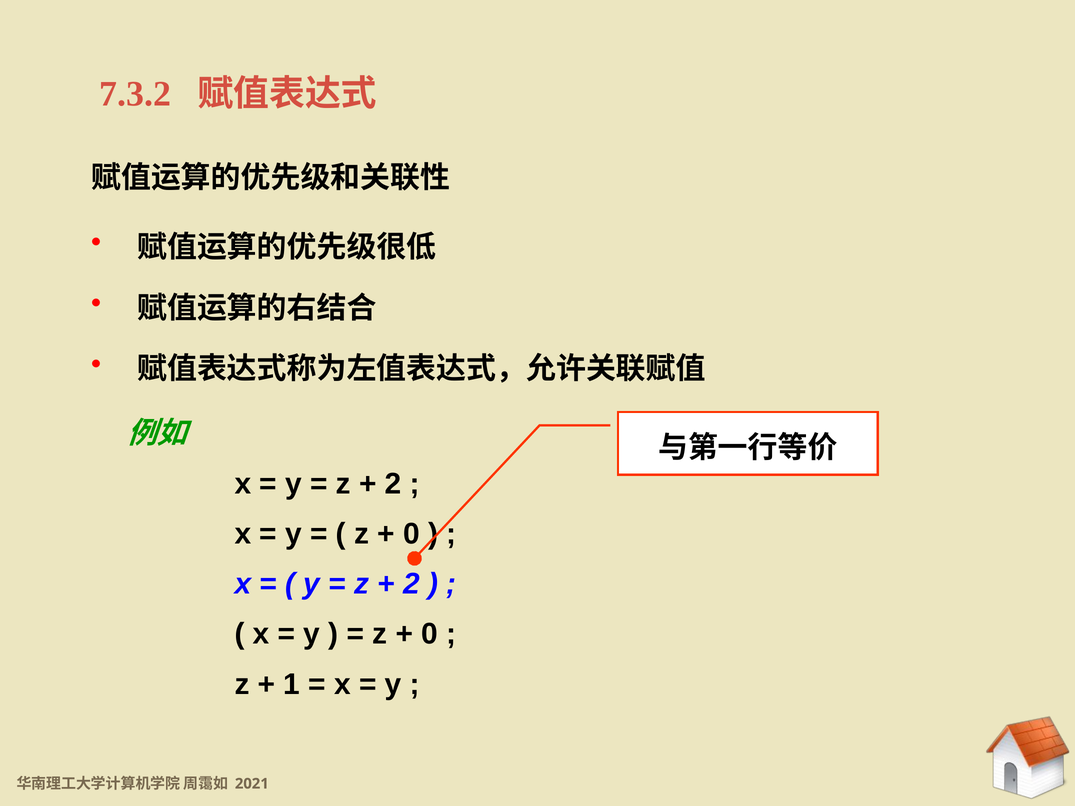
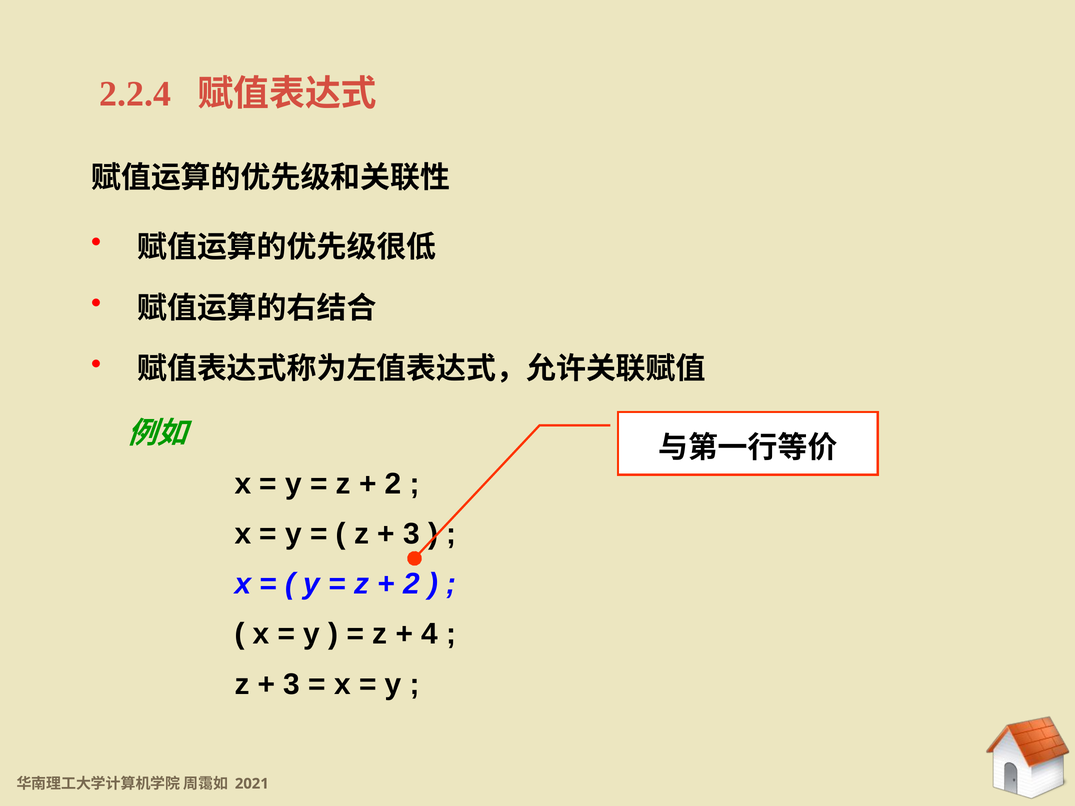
7.3.2: 7.3.2 -> 2.2.4
0 at (412, 534): 0 -> 3
0 at (430, 634): 0 -> 4
1 at (292, 684): 1 -> 3
